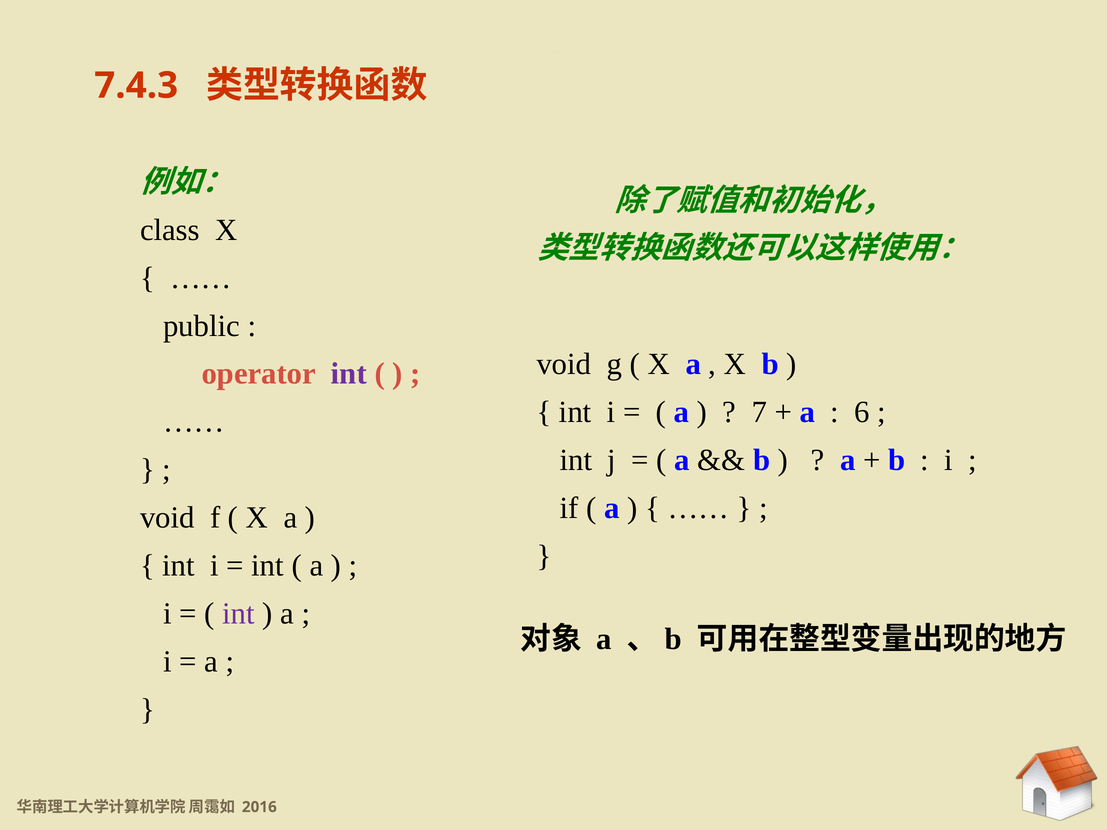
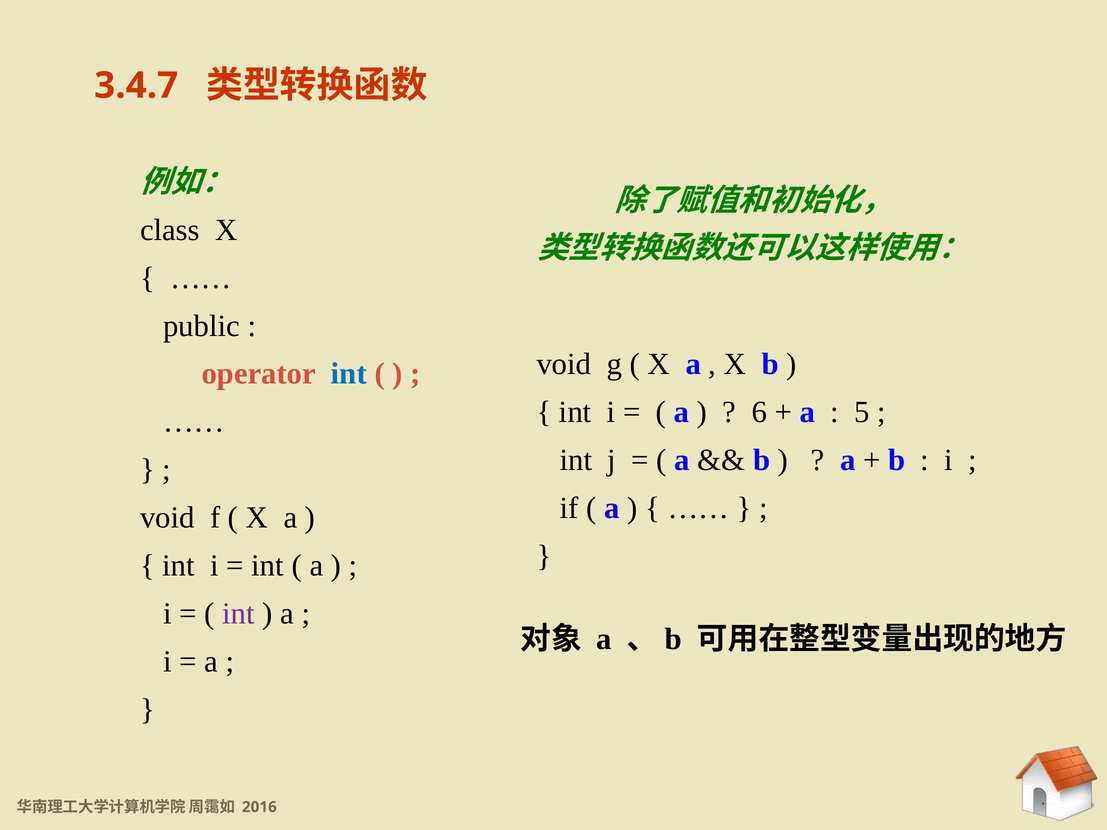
7.4.3: 7.4.3 -> 3.4.7
int at (349, 374) colour: purple -> blue
7: 7 -> 6
6: 6 -> 5
